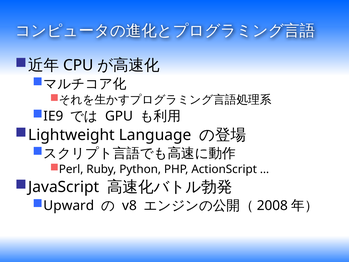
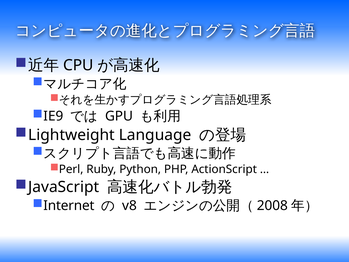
Upward: Upward -> Internet
